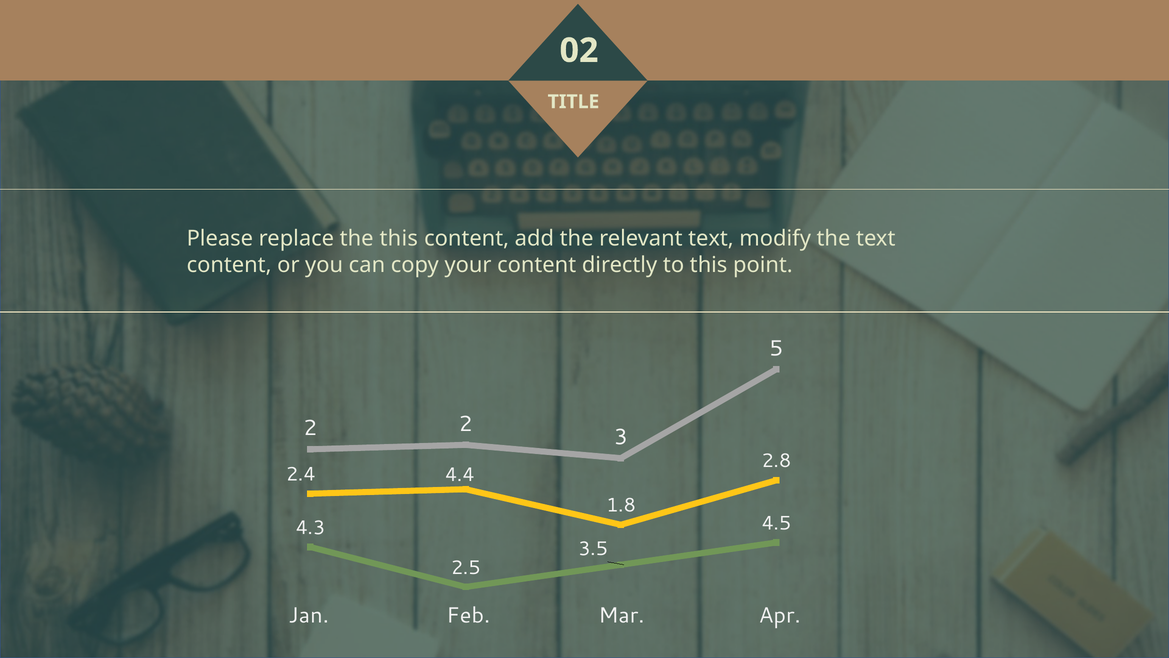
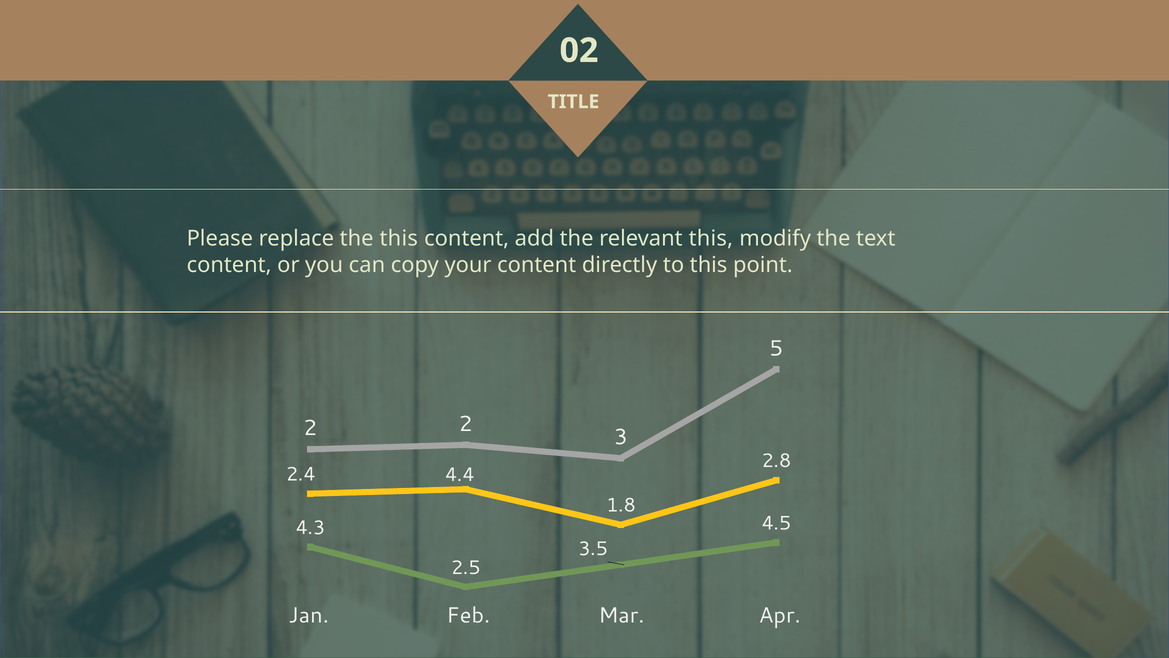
relevant text: text -> this
